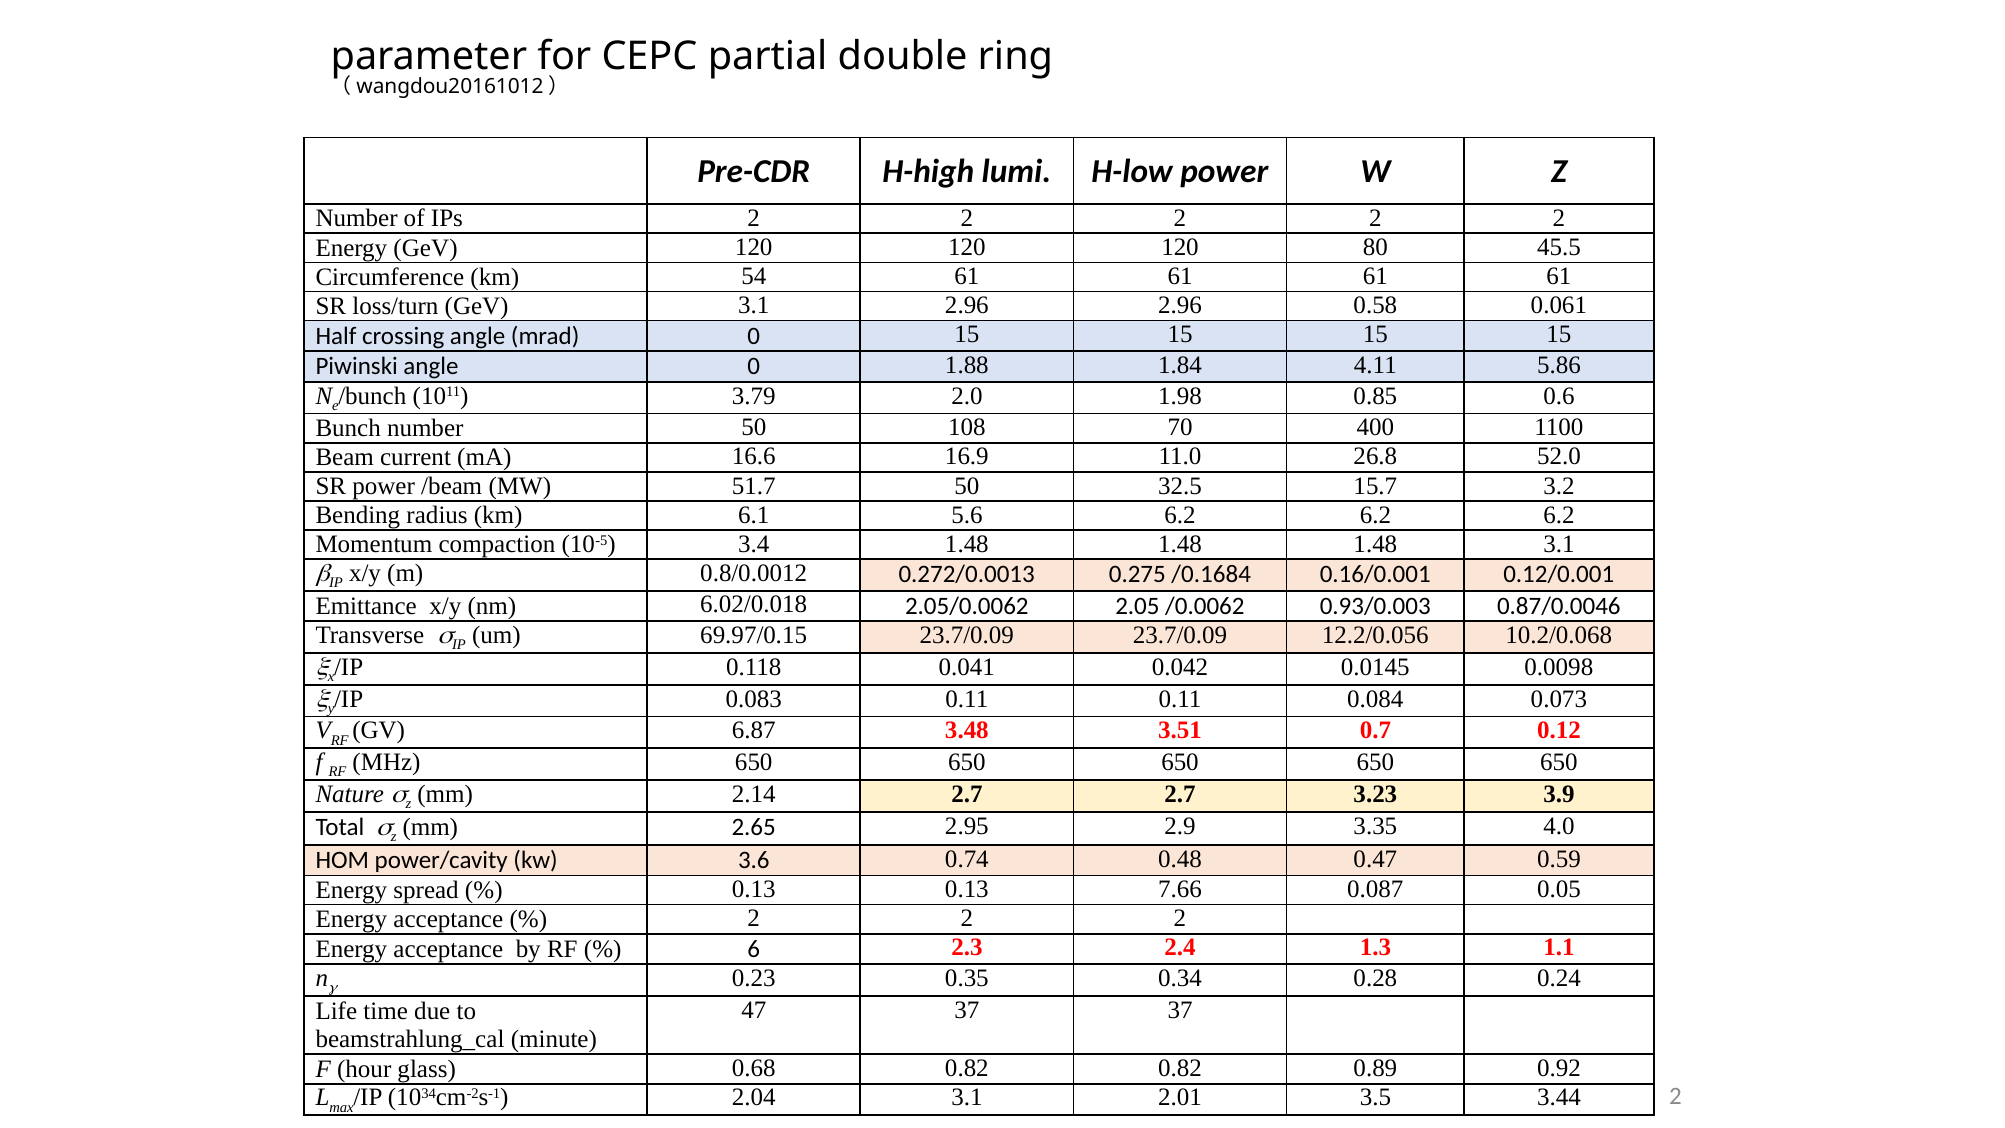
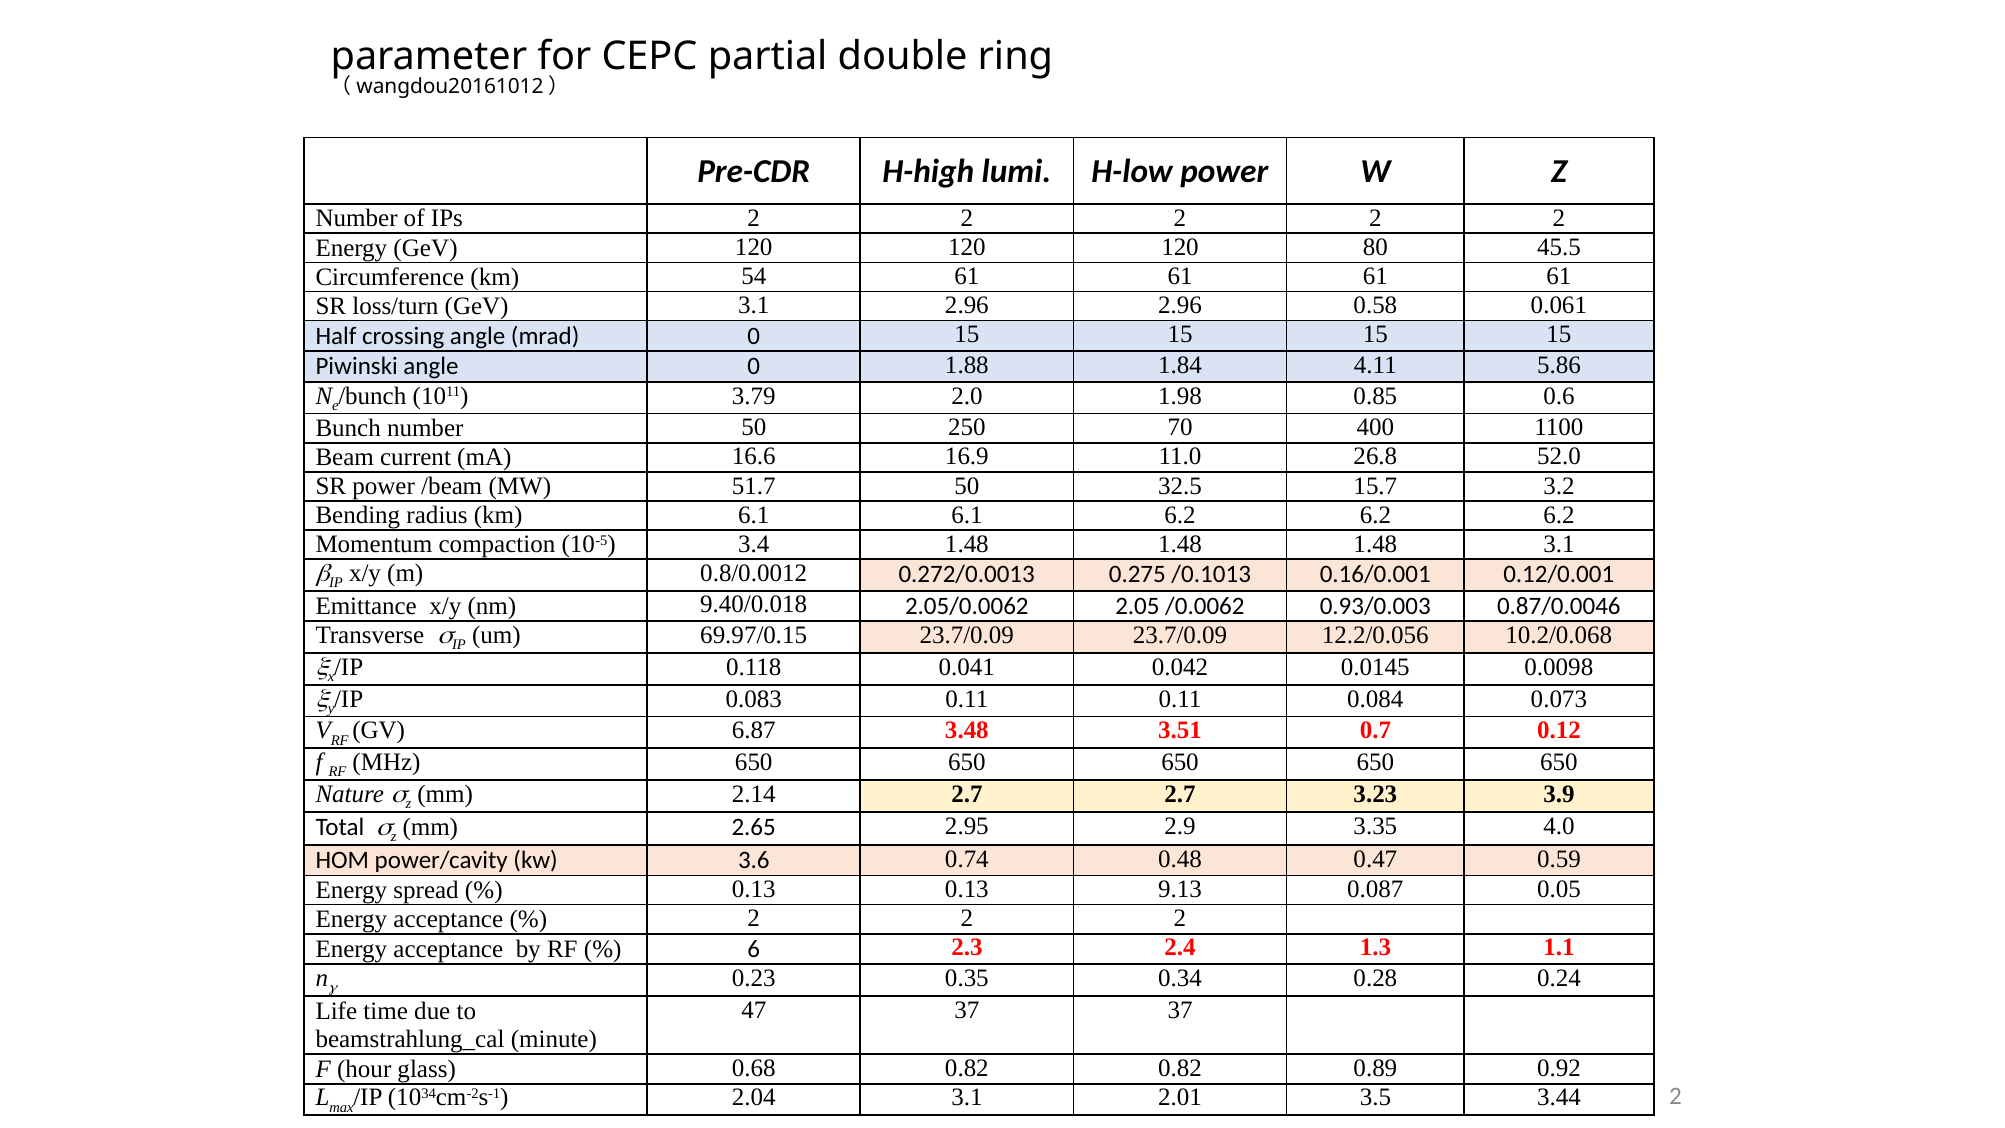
108: 108 -> 250
6.1 5.6: 5.6 -> 6.1
/0.1684: /0.1684 -> /0.1013
6.02/0.018: 6.02/0.018 -> 9.40/0.018
7.66: 7.66 -> 9.13
